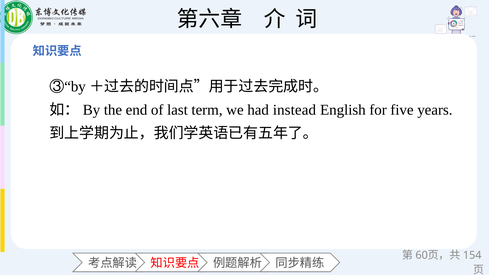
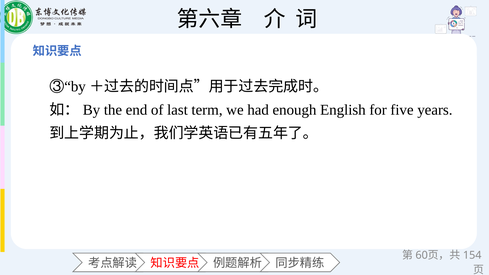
instead: instead -> enough
